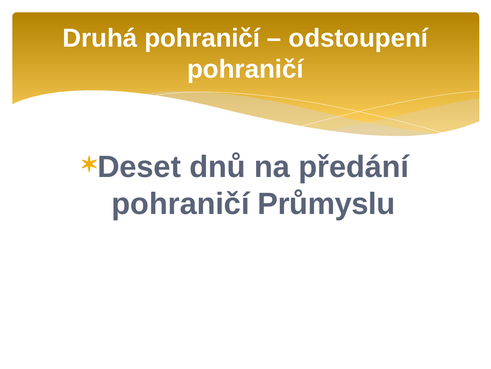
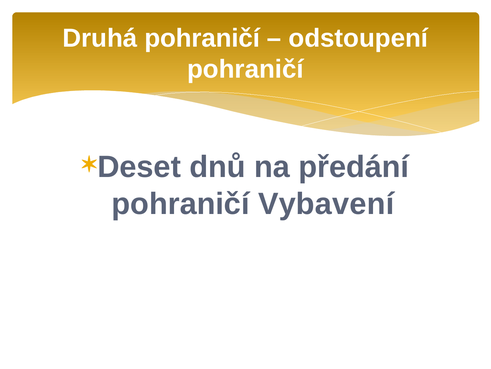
Průmyslu: Průmyslu -> Vybavení
